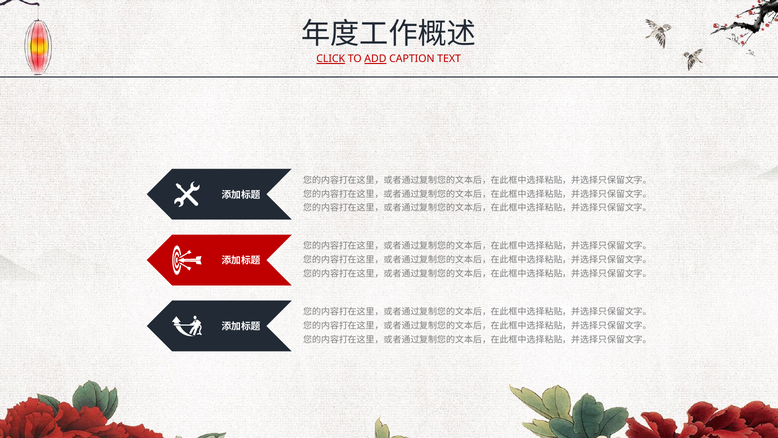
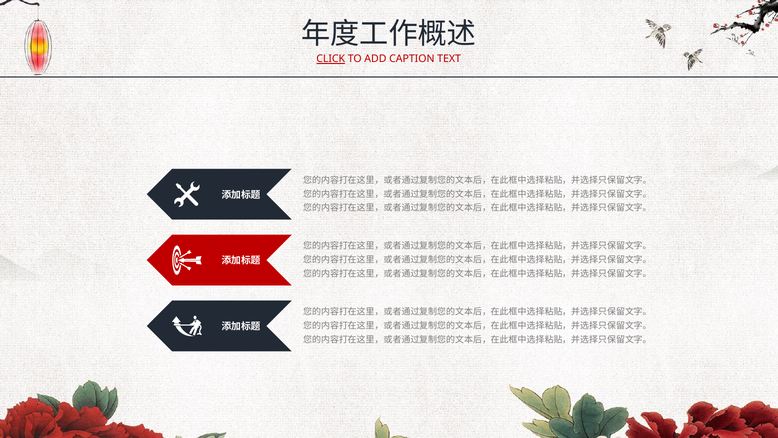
ADD underline: present -> none
